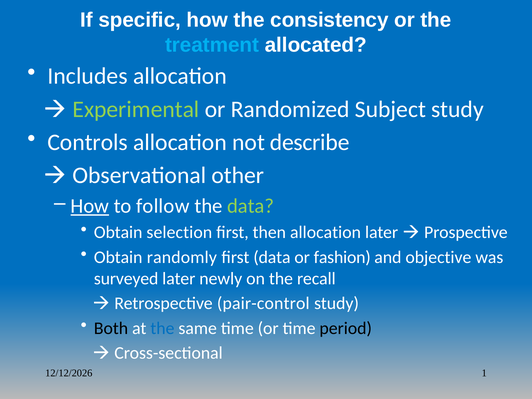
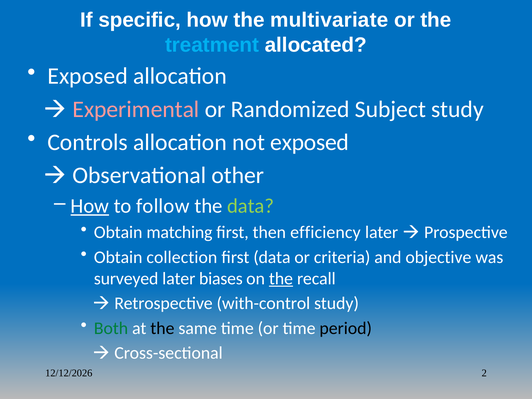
consistency: consistency -> multivariate
Includes at (88, 76): Includes -> Exposed
Experimental colour: light green -> pink
not describe: describe -> exposed
selection: selection -> matching
then allocation: allocation -> efficiency
randomly: randomly -> collection
fashion: fashion -> criteria
newly: newly -> biases
the at (281, 279) underline: none -> present
pair-control: pair-control -> with-control
Both colour: black -> green
the at (162, 328) colour: blue -> black
1: 1 -> 2
